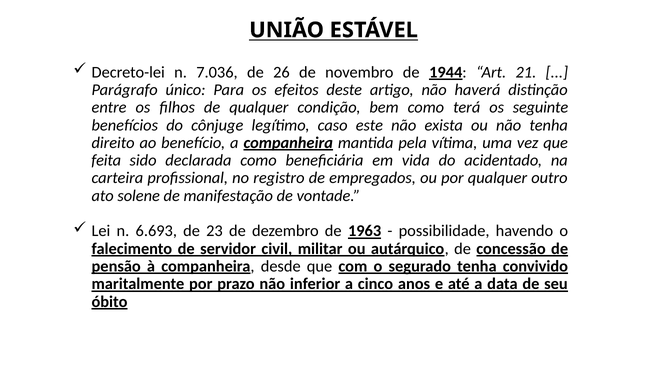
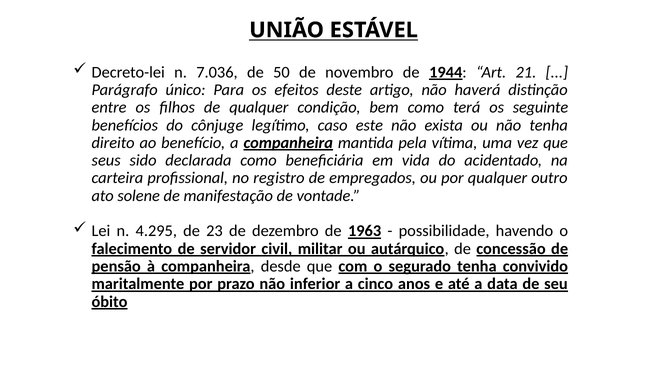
26: 26 -> 50
feita: feita -> seus
6.693: 6.693 -> 4.295
